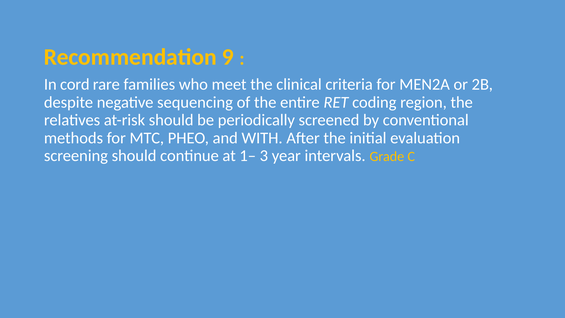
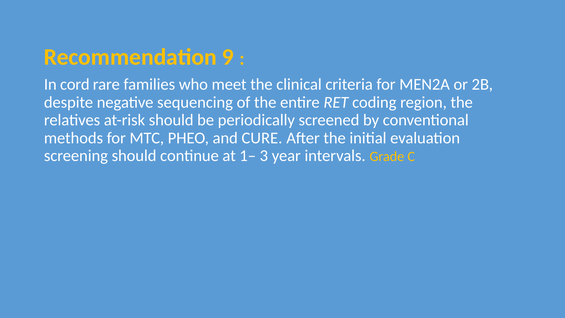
WITH: WITH -> CURE
